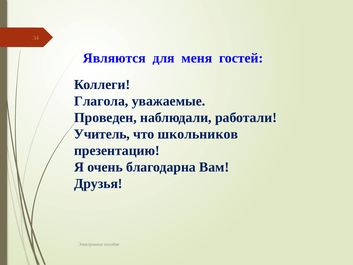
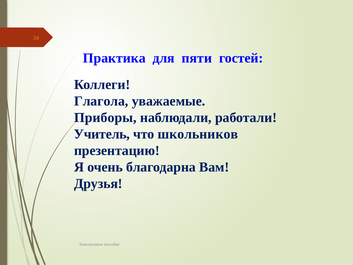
Являются: Являются -> Практика
меня: меня -> пяти
Проведен: Проведен -> Приборы
